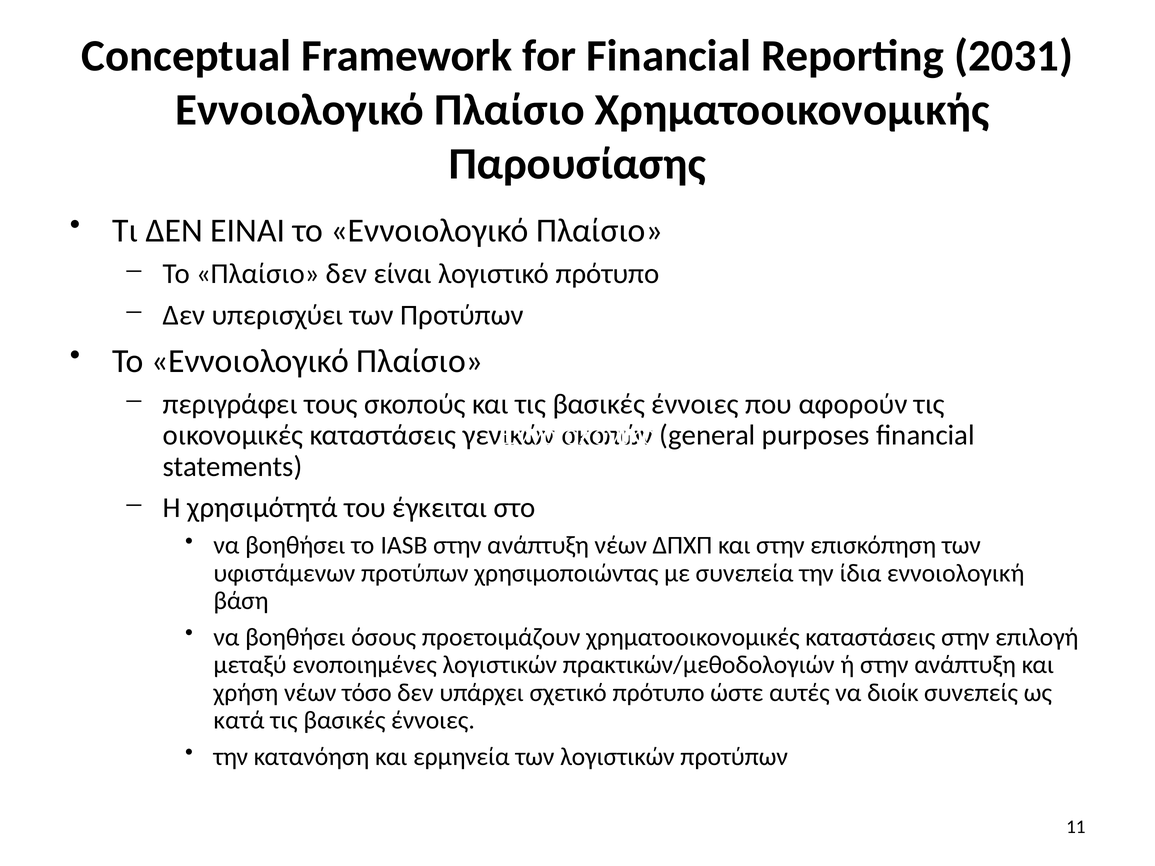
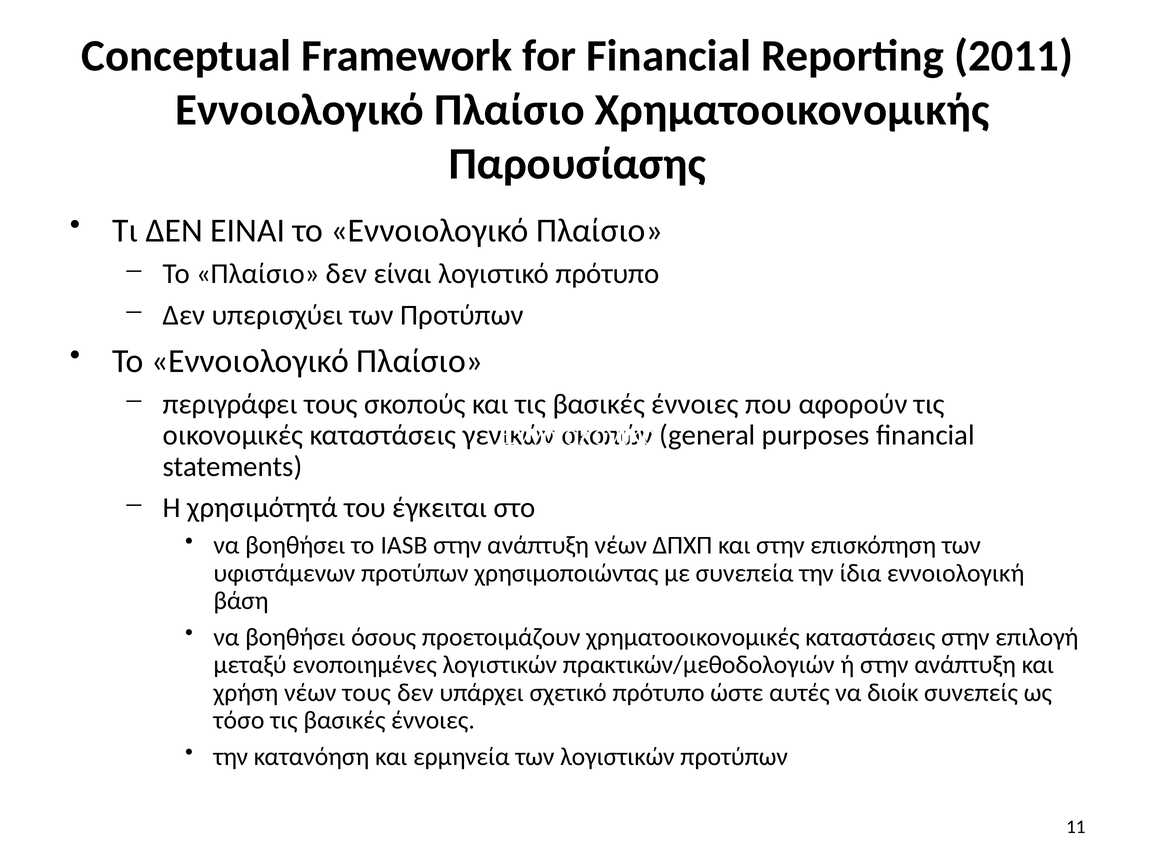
2031: 2031 -> 2011
νέων τόσο: τόσο -> τους
κατά: κατά -> τόσο
